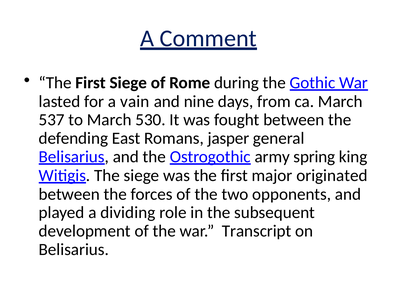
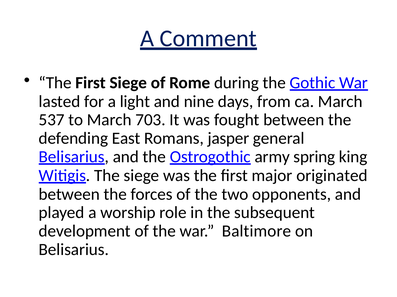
vain: vain -> light
530: 530 -> 703
dividing: dividing -> worship
Transcript: Transcript -> Baltimore
